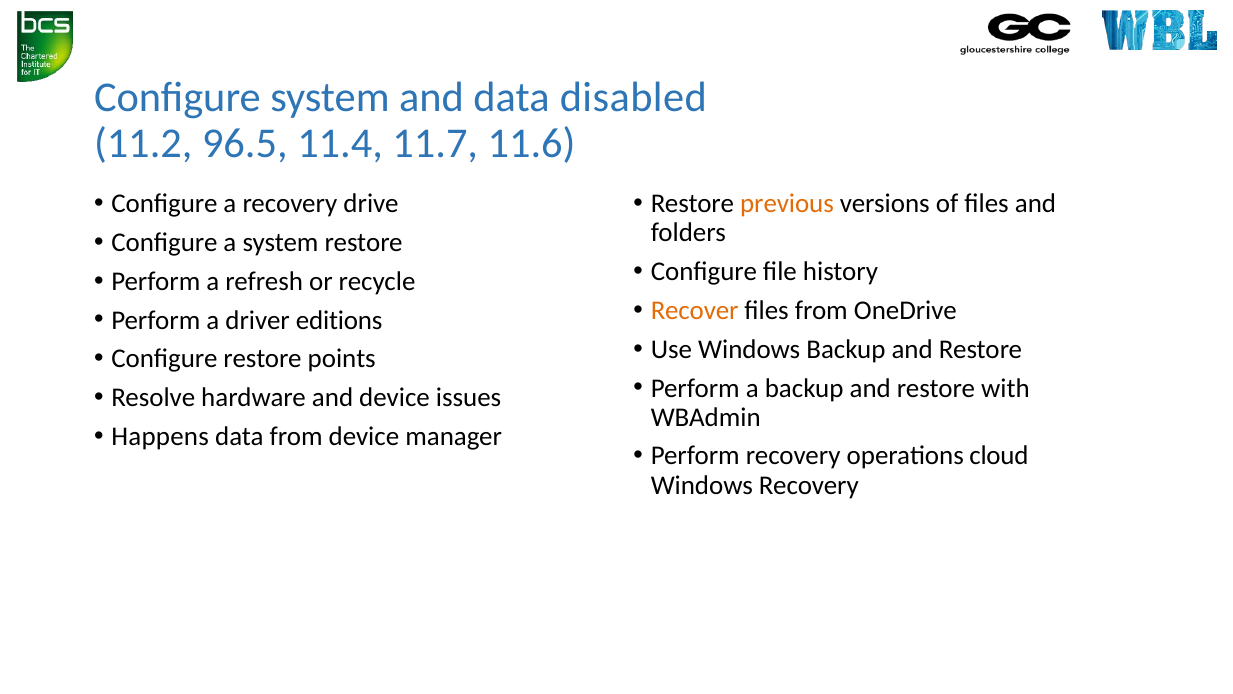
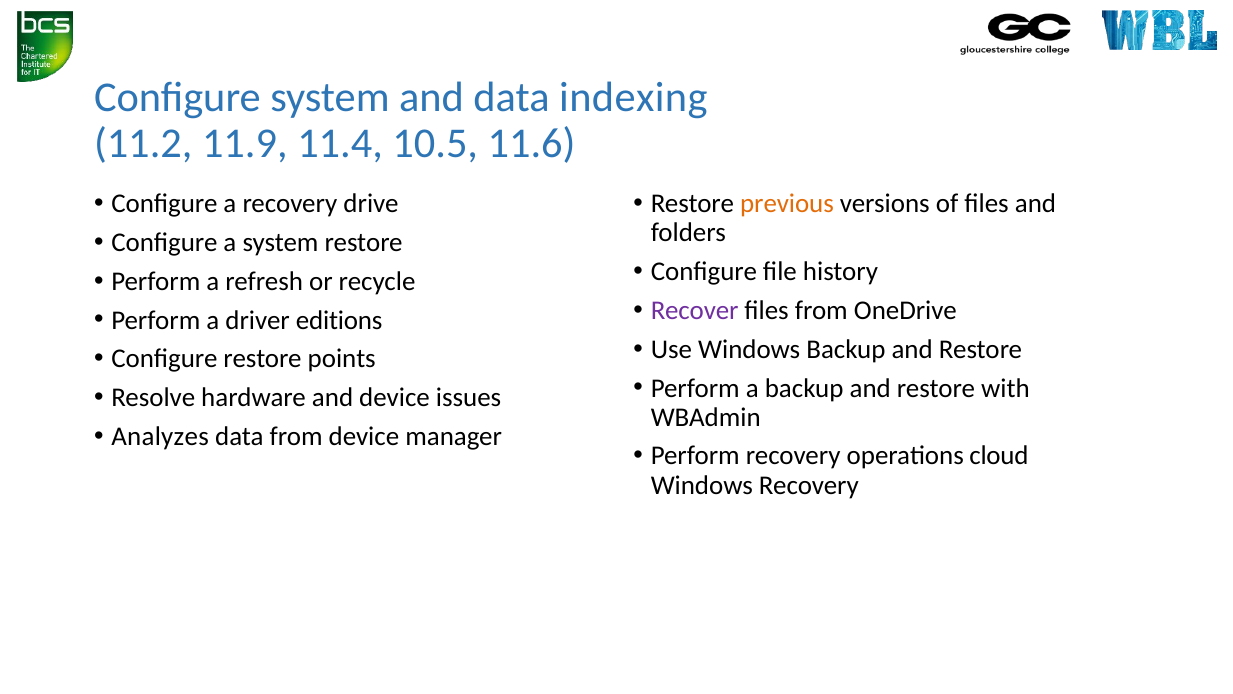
disabled: disabled -> indexing
96.5: 96.5 -> 11.9
11.7: 11.7 -> 10.5
Recover colour: orange -> purple
Happens: Happens -> Analyzes
